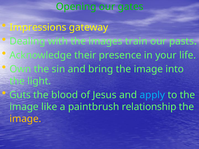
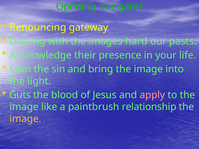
Impressions: Impressions -> Renouncing
train: train -> hard
apply colour: light blue -> pink
